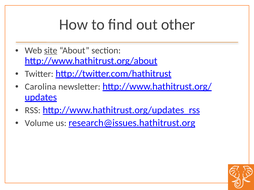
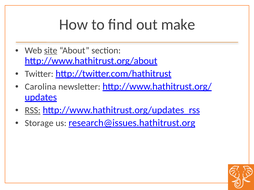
other: other -> make
RSS underline: none -> present
Volume: Volume -> Storage
